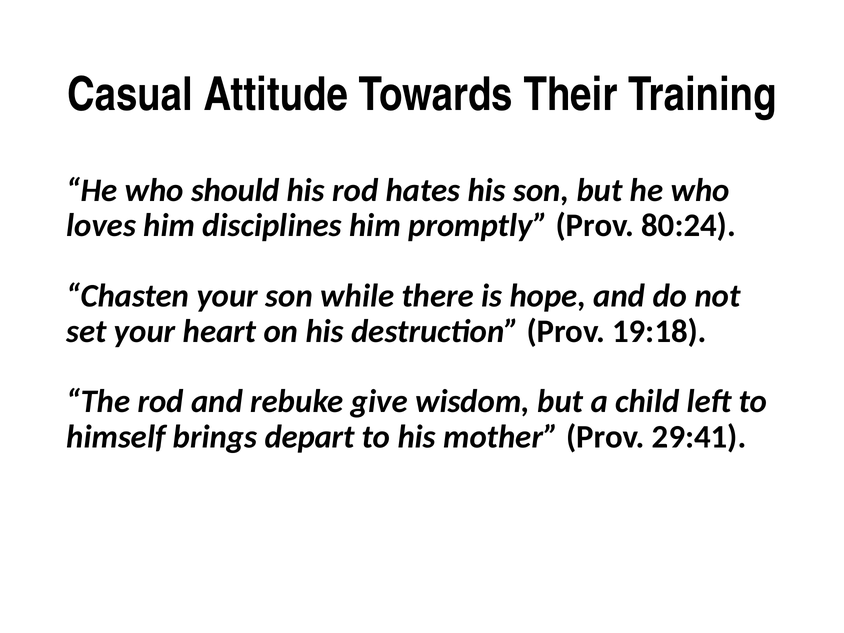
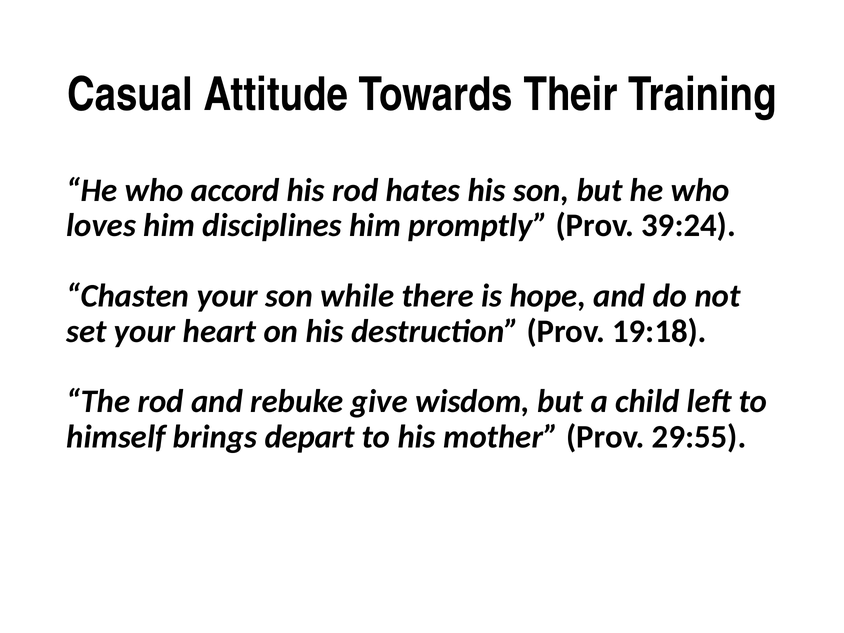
should: should -> accord
80:24: 80:24 -> 39:24
29:41: 29:41 -> 29:55
